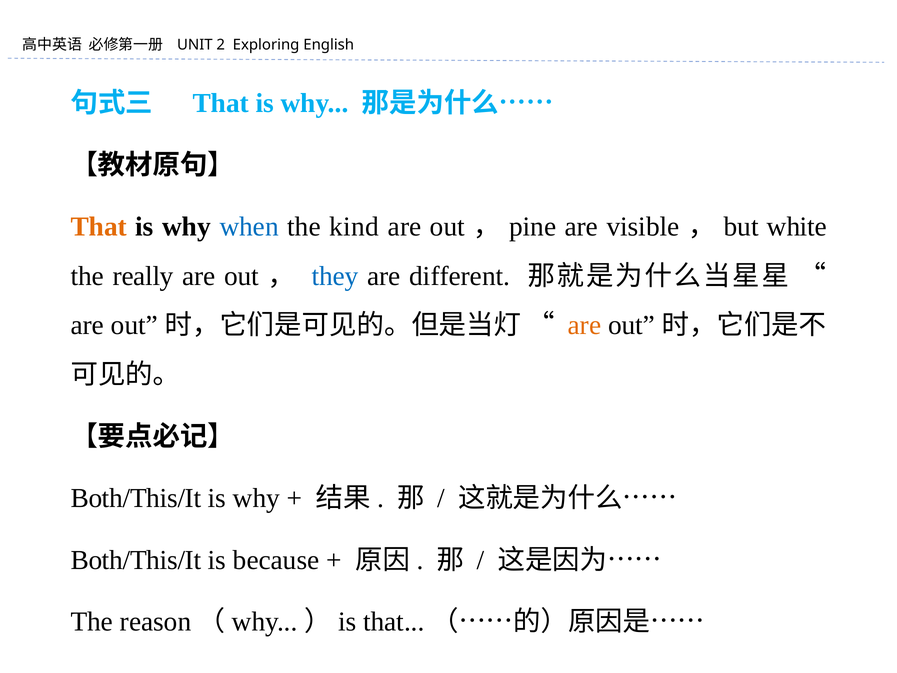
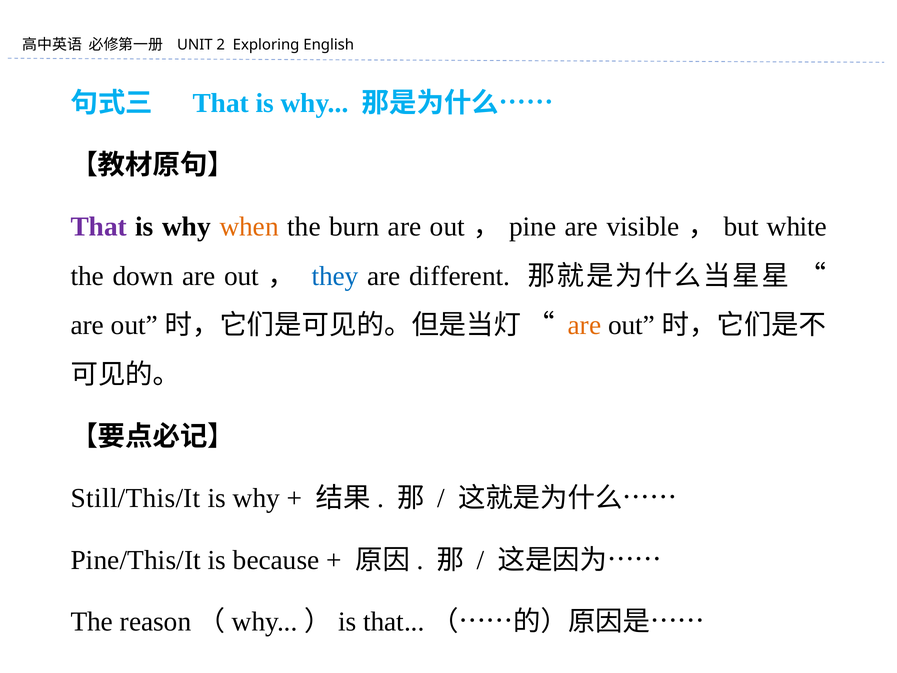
That at (99, 227) colour: orange -> purple
when colour: blue -> orange
kind: kind -> burn
really: really -> down
Both/This/It at (136, 498): Both/This/It -> Still/This/It
Both/This/It at (136, 560): Both/This/It -> Pine/This/It
